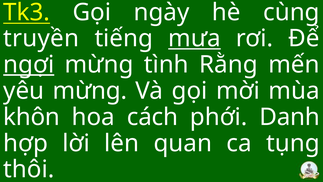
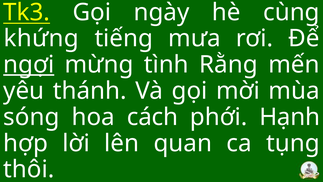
truyền: truyền -> khứng
mưa underline: present -> none
yêu mừng: mừng -> thánh
khôn: khôn -> sóng
Danh: Danh -> Hạnh
